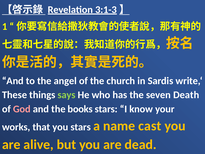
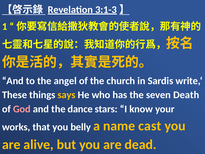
says colour: light green -> yellow
books: books -> dance
you stars: stars -> belly
